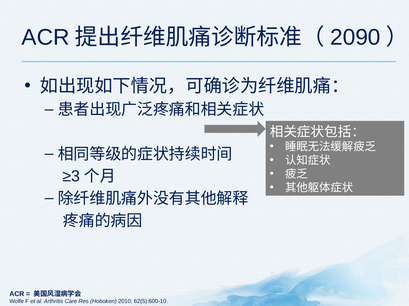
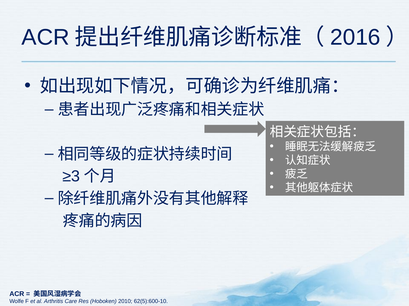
2090: 2090 -> 2016
